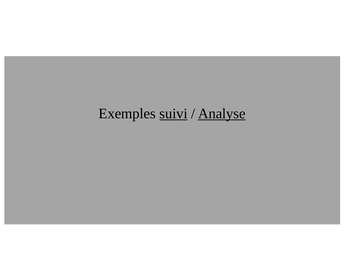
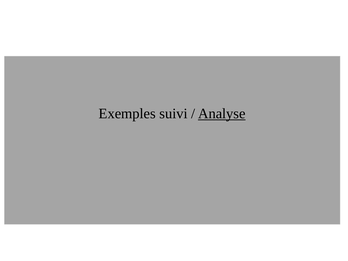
suivi underline: present -> none
